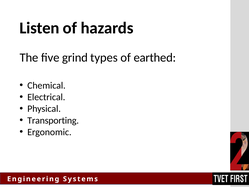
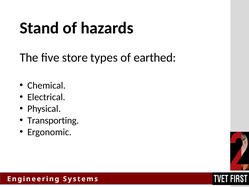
Listen: Listen -> Stand
grind: grind -> store
